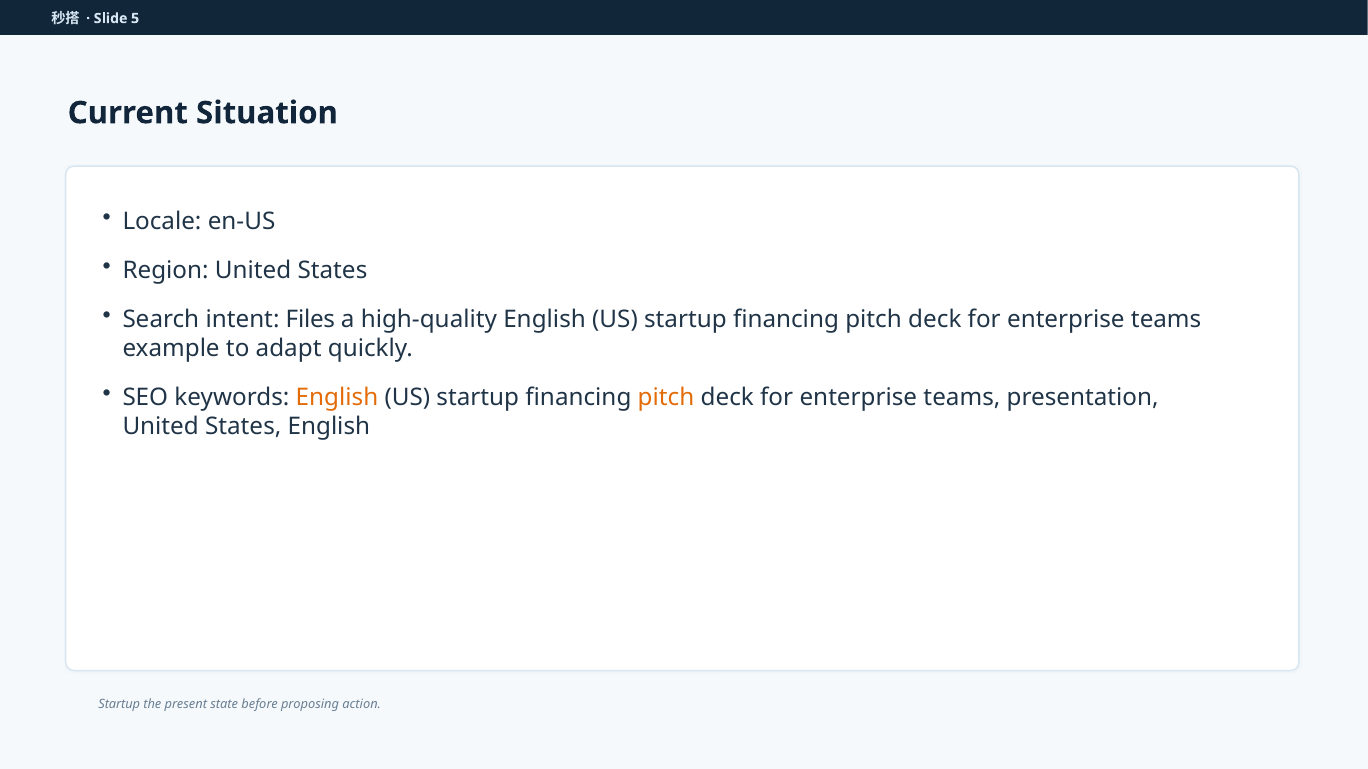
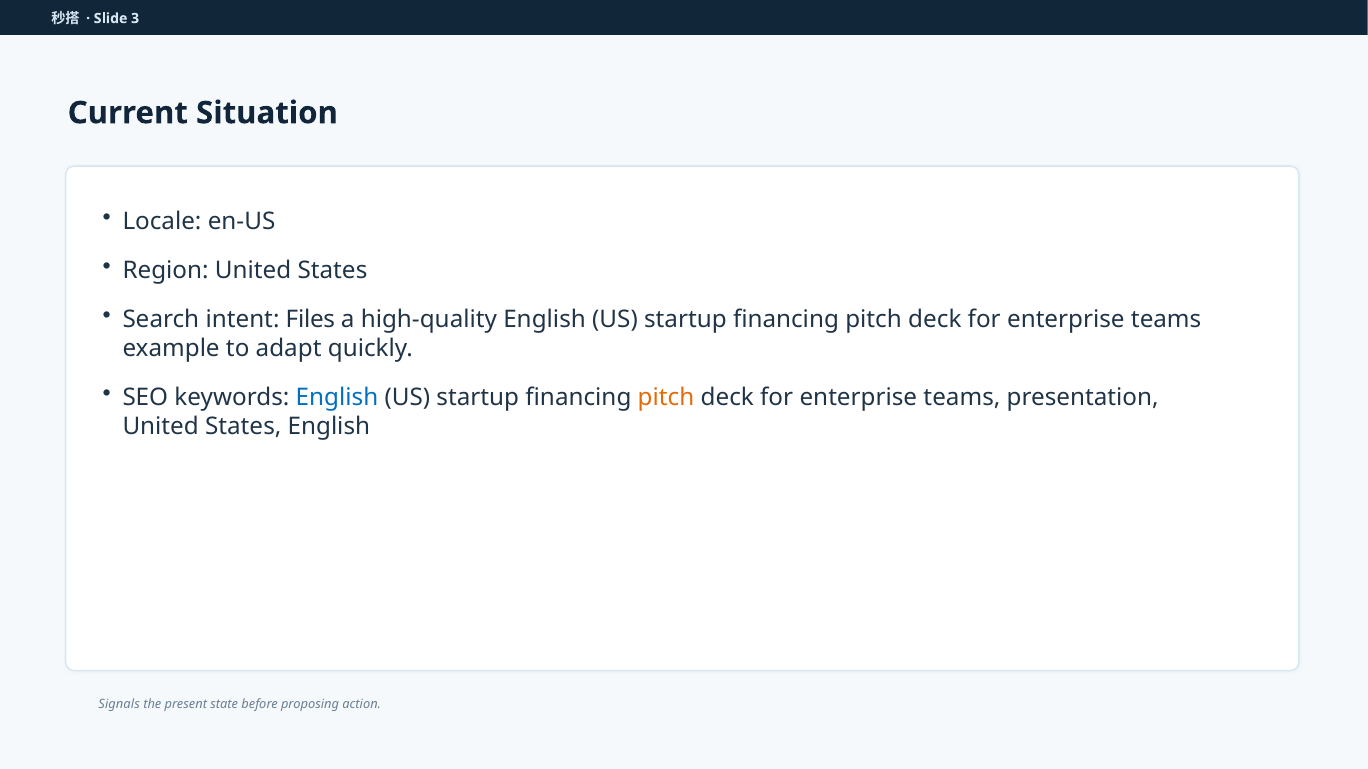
5: 5 -> 3
English at (337, 398) colour: orange -> blue
Startup at (119, 705): Startup -> Signals
